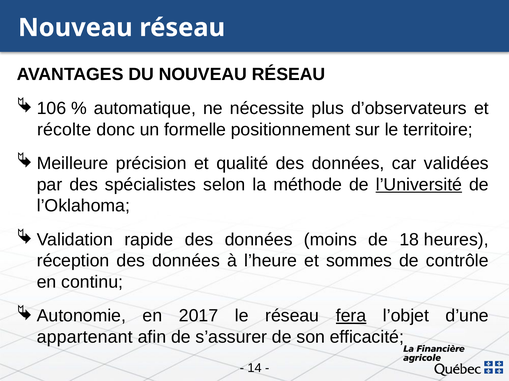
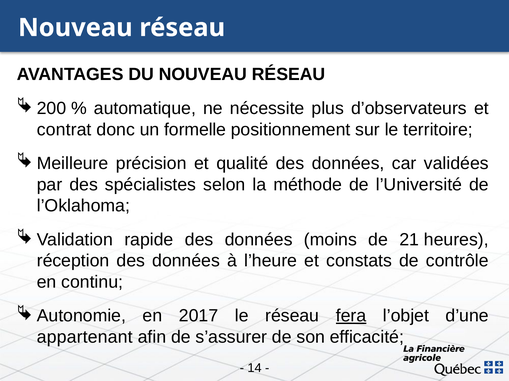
106: 106 -> 200
récolte: récolte -> contrat
l’Université underline: present -> none
18: 18 -> 21
sommes: sommes -> constats
